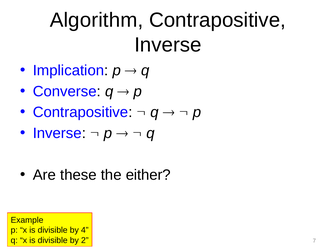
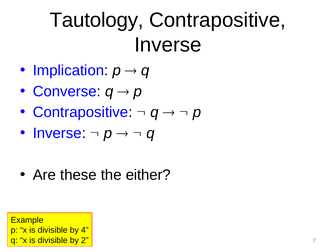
Algorithm: Algorithm -> Tautology
